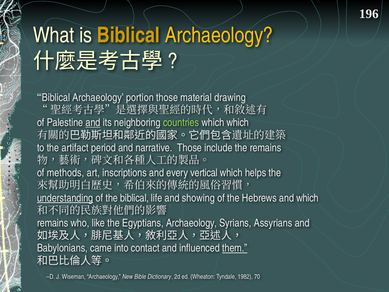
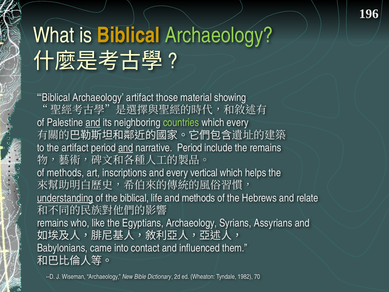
Archaeology at (219, 35) colour: yellow -> light green
Archaeology portion: portion -> artifact
drawing: drawing -> showing
which which: which -> every
and at (126, 148) underline: none -> present
narrative Those: Those -> Period
and showing: showing -> methods
and which: which -> relate
them underline: present -> none
